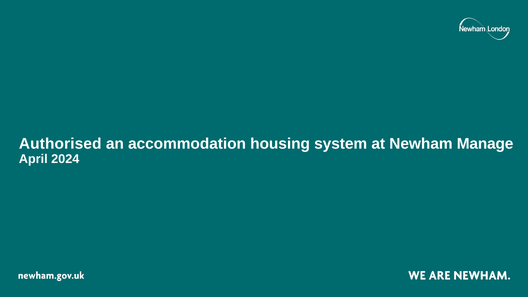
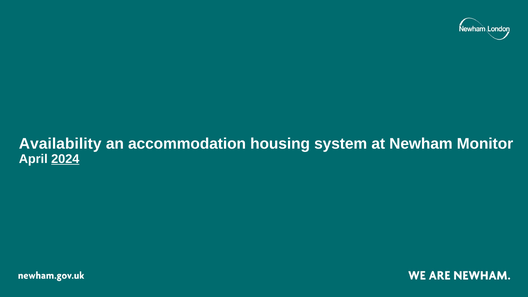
Authorised: Authorised -> Availability
Manage: Manage -> Monitor
2024 underline: none -> present
